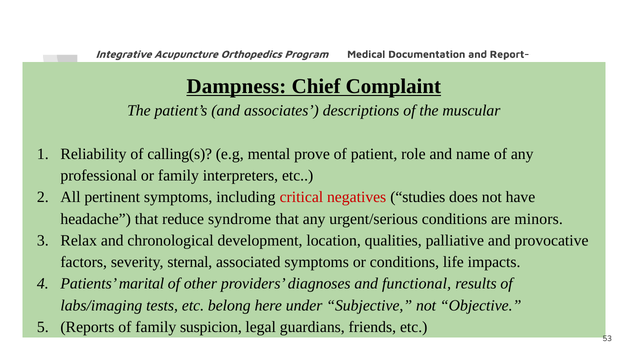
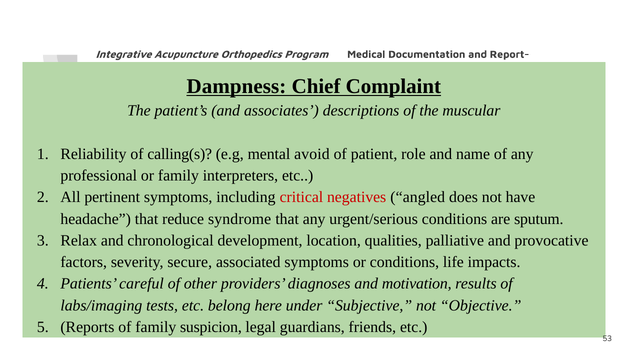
prove: prove -> avoid
studies: studies -> angled
minors: minors -> sputum
sternal: sternal -> secure
marital: marital -> careful
functional: functional -> motivation
